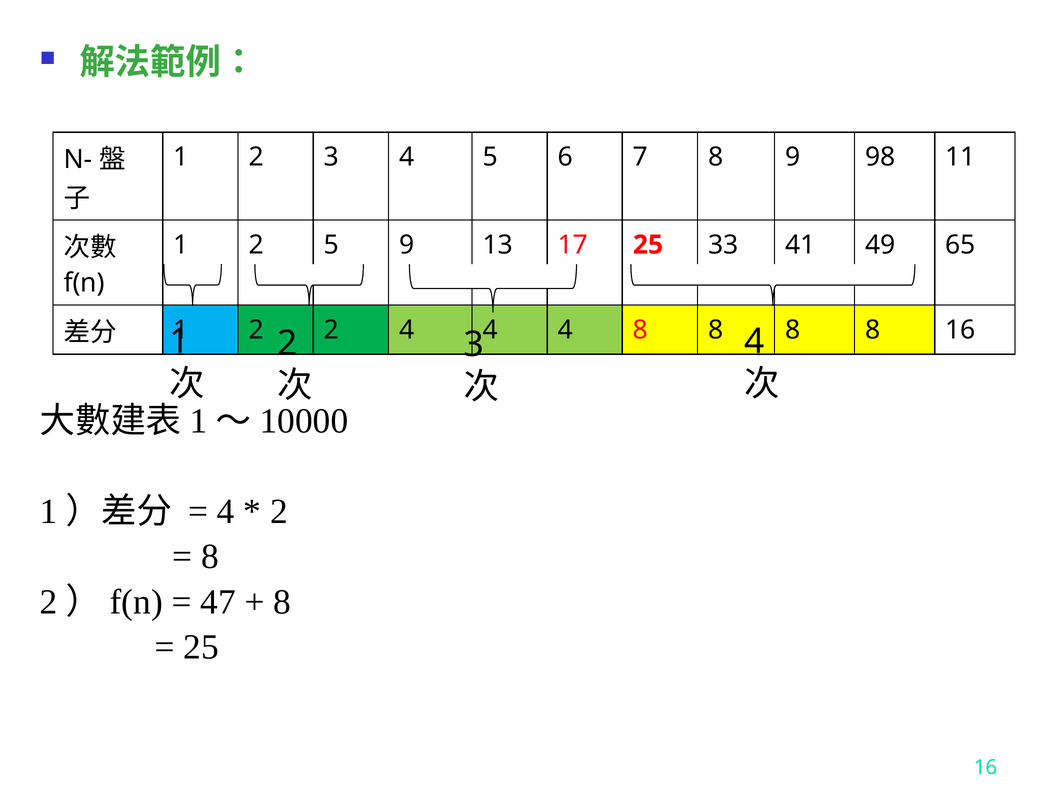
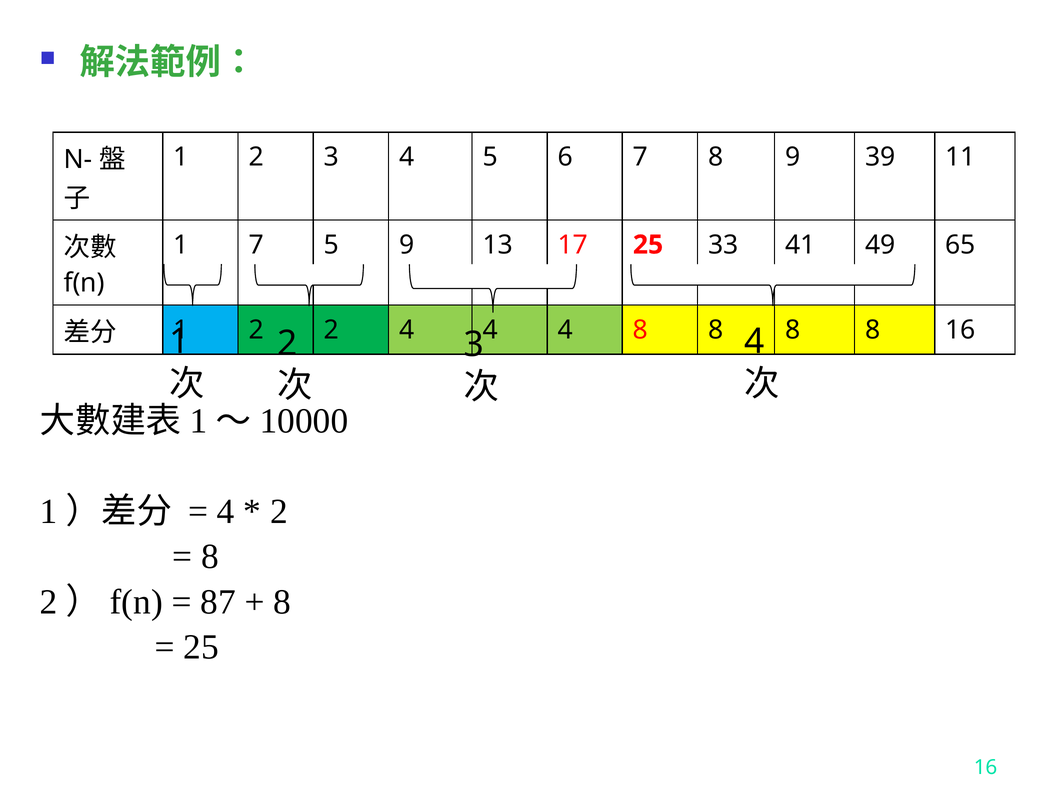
98: 98 -> 39
2 at (256, 245): 2 -> 7
47: 47 -> 87
